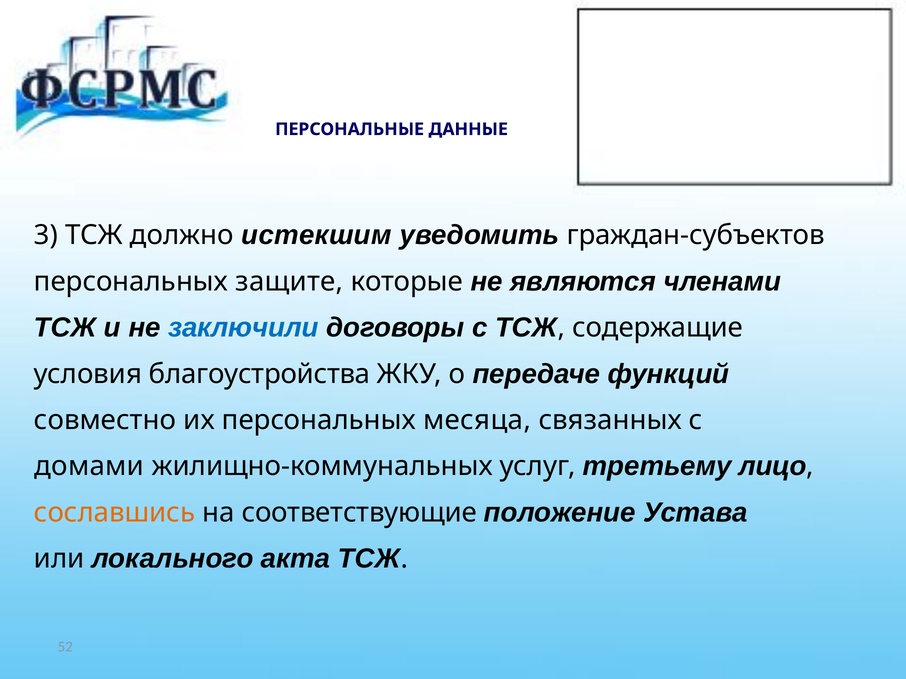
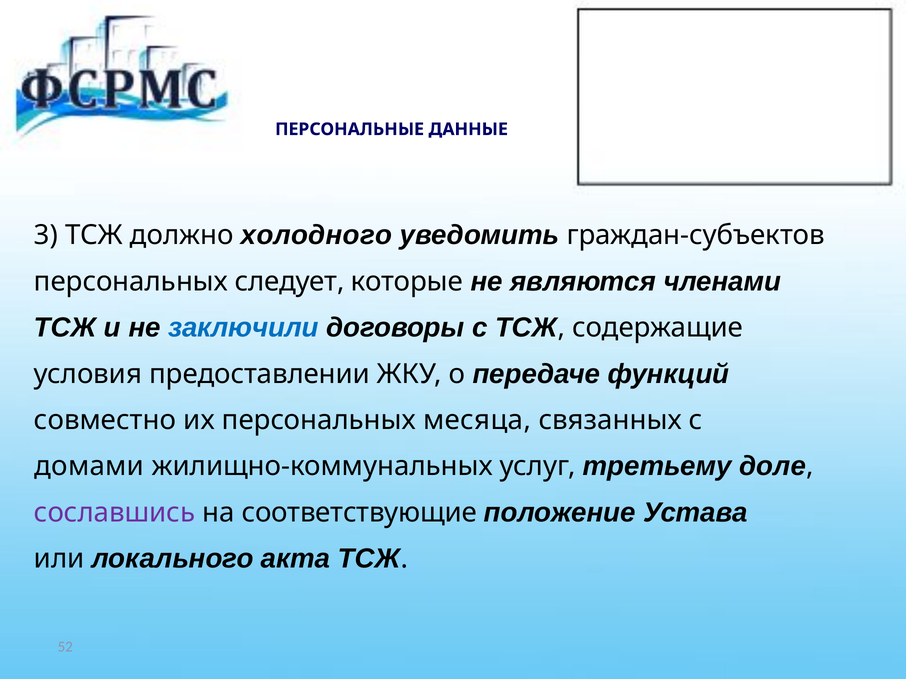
истекшим: истекшим -> холодного
защите: защите -> следует
благоустройства: благоустройства -> предоставлении
лицо: лицо -> доле
сославшись colour: orange -> purple
